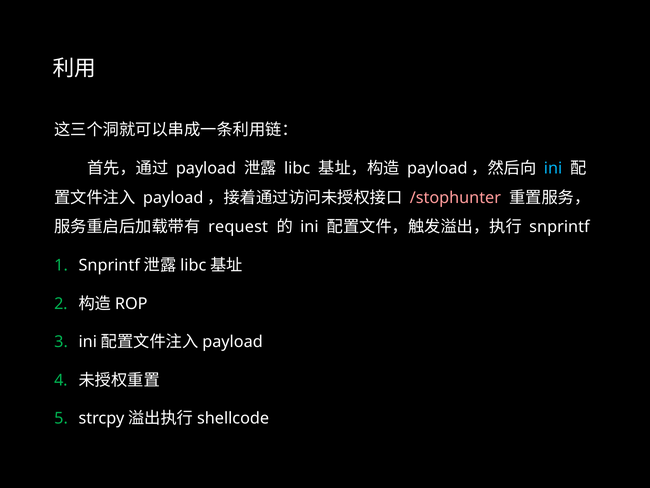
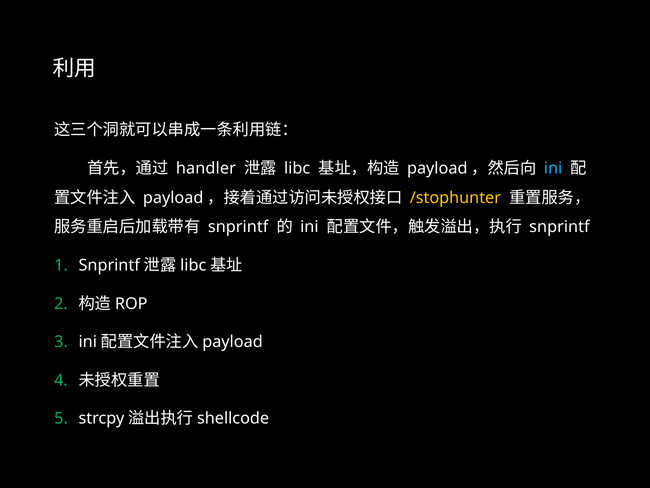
payload: payload -> handler
/stophunter colour: pink -> yellow
request at (238, 227): request -> snprintf
